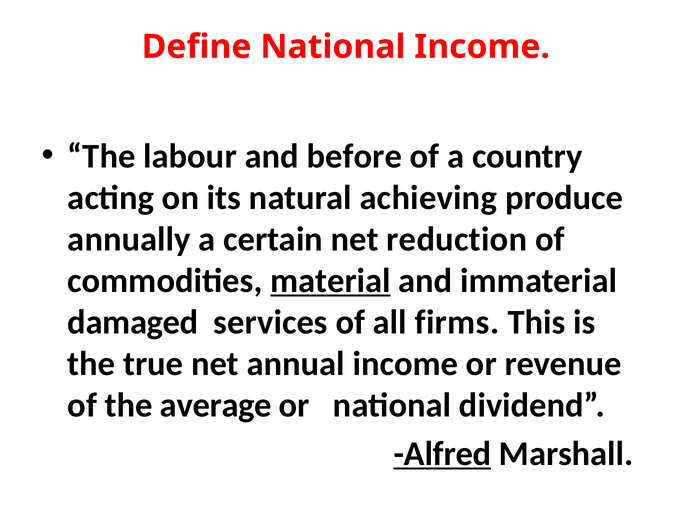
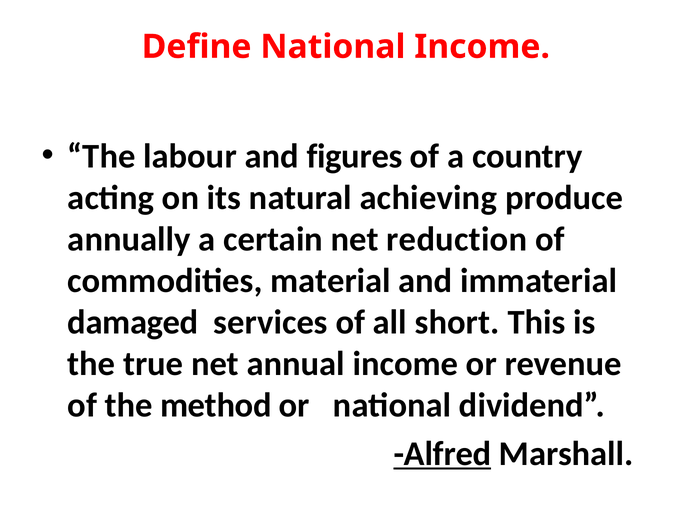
before: before -> figures
material underline: present -> none
firms: firms -> short
average: average -> method
